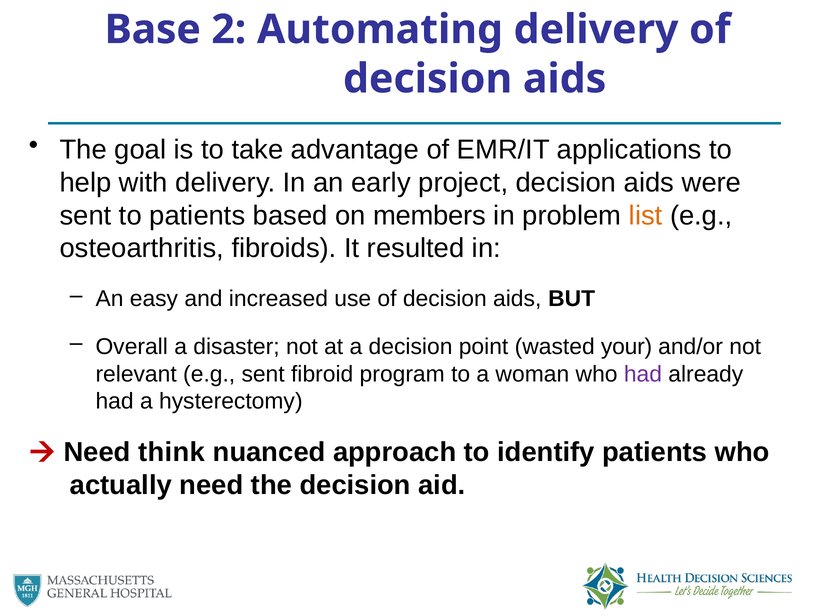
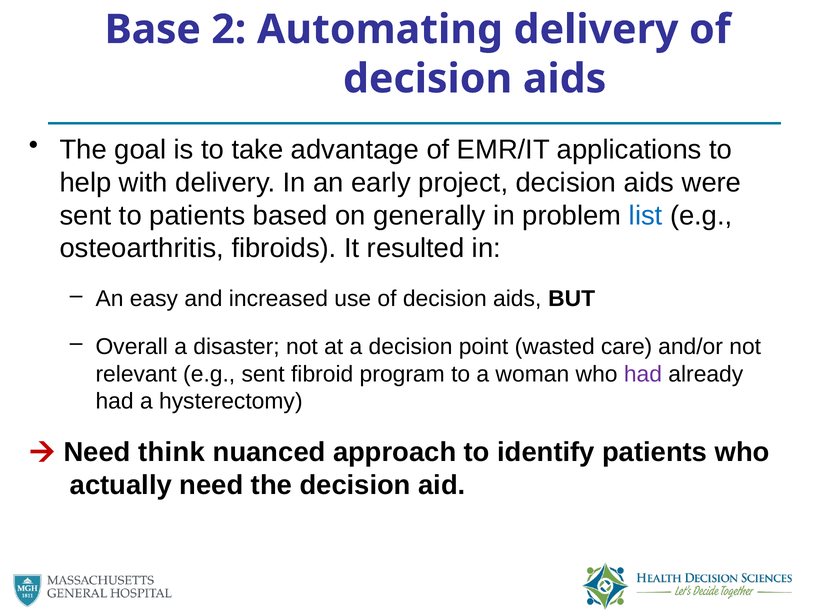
members: members -> generally
list colour: orange -> blue
your: your -> care
